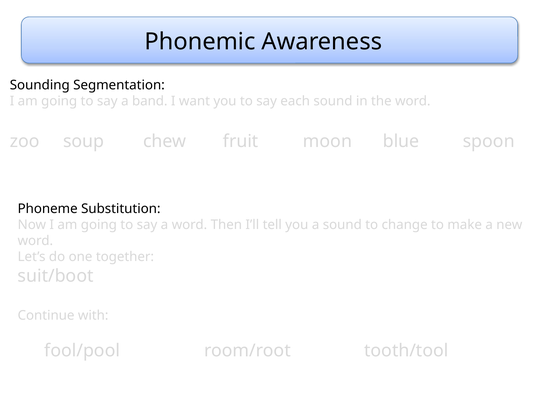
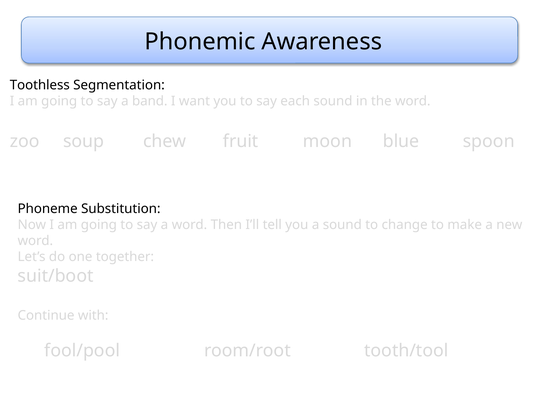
Sounding: Sounding -> Toothless
